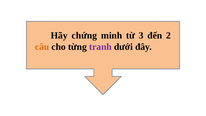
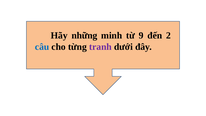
chứng: chứng -> những
3: 3 -> 9
câu colour: orange -> blue
